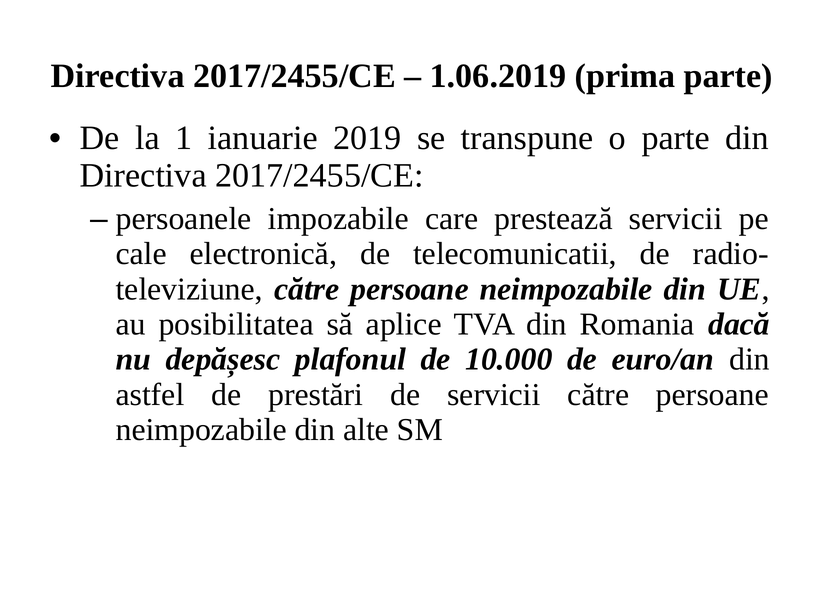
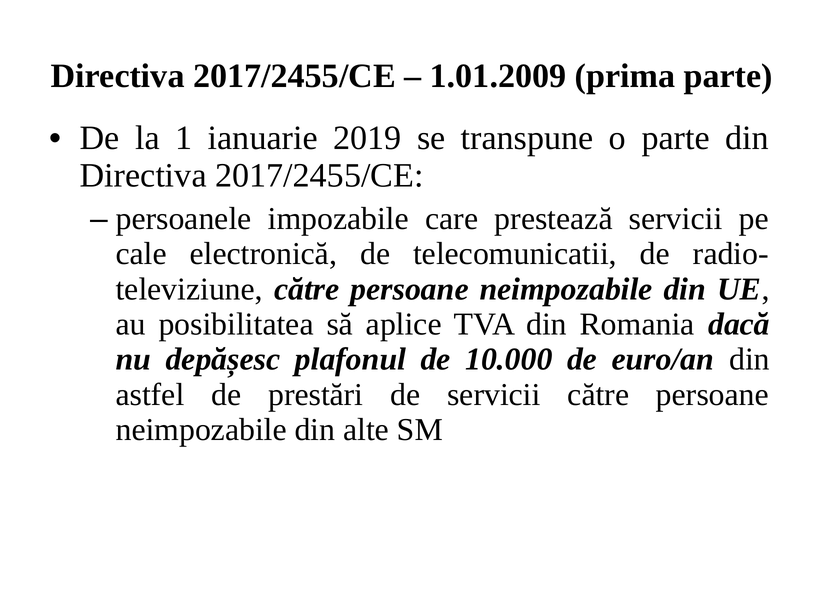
1.06.2019: 1.06.2019 -> 1.01.2009
